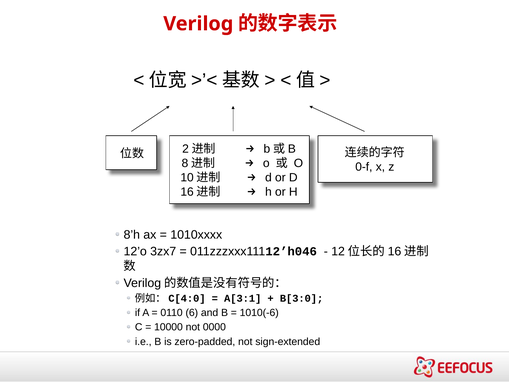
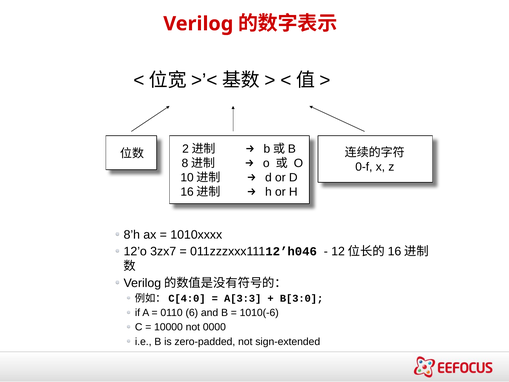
A[3:1: A[3:1 -> A[3:3
